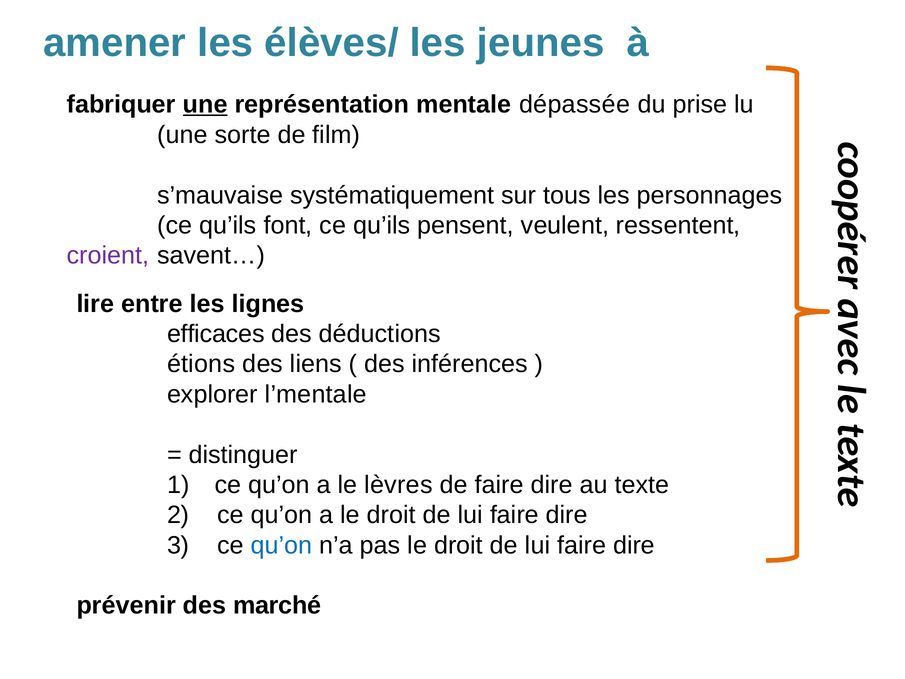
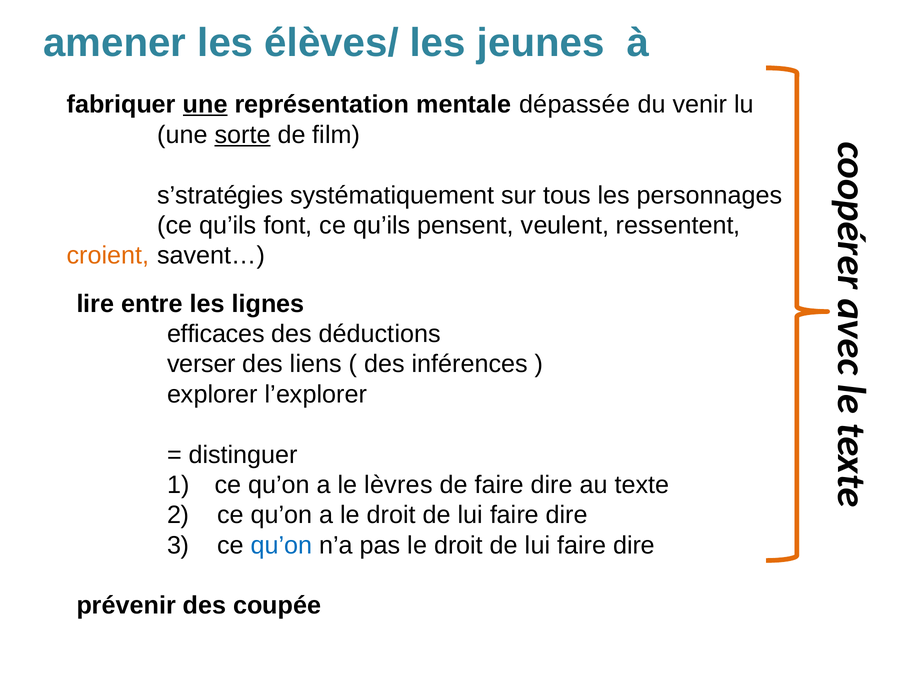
prise: prise -> venir
sorte underline: none -> present
s’mauvaise: s’mauvaise -> s’stratégies
croient colour: purple -> orange
étions: étions -> verser
l’mentale: l’mentale -> l’explorer
marché: marché -> coupée
